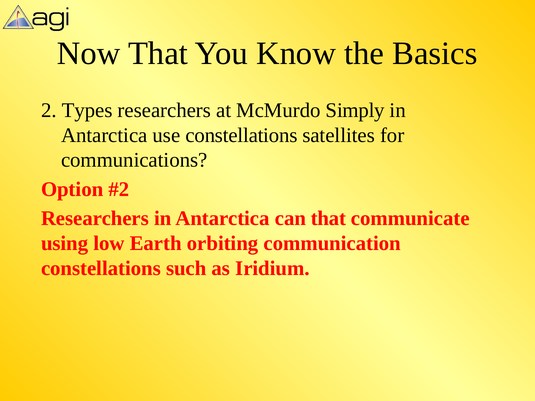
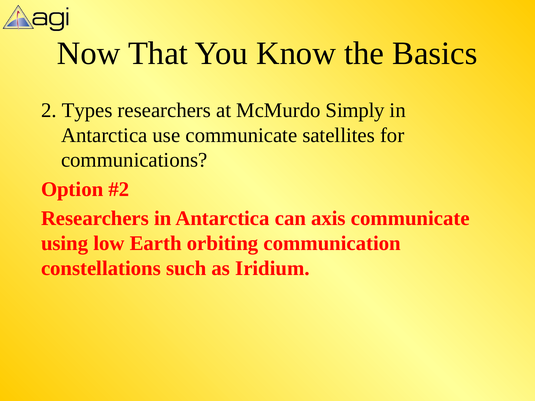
use constellations: constellations -> communicate
can that: that -> axis
